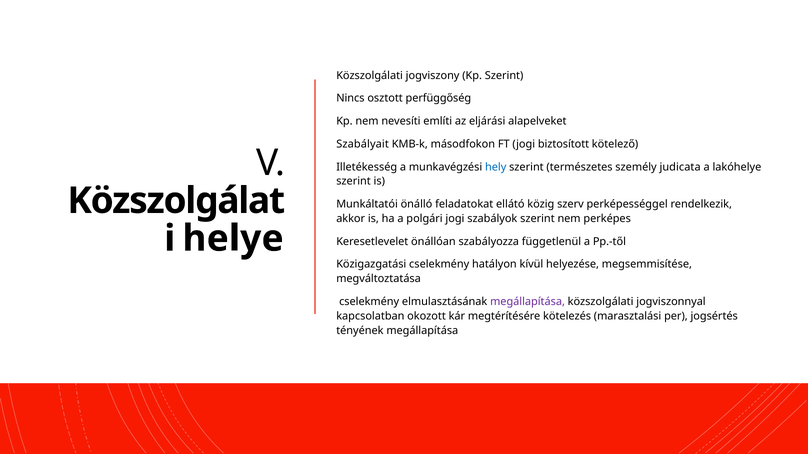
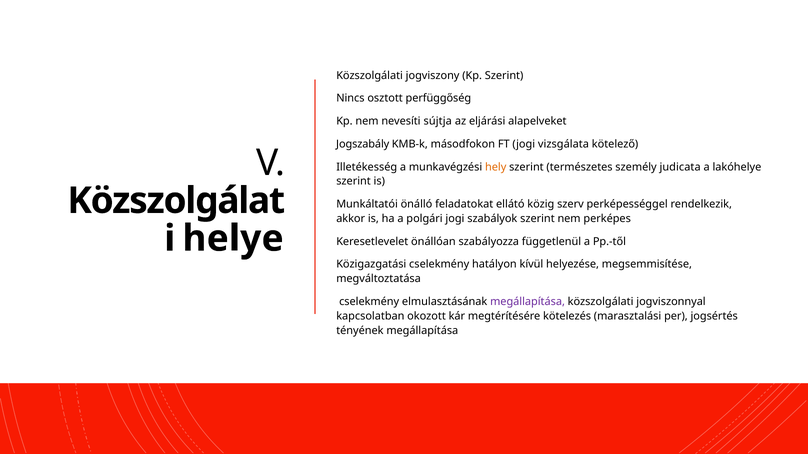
említi: említi -> sújtja
Szabályait: Szabályait -> Jogszabály
biztosított: biztosított -> vizsgálata
hely colour: blue -> orange
